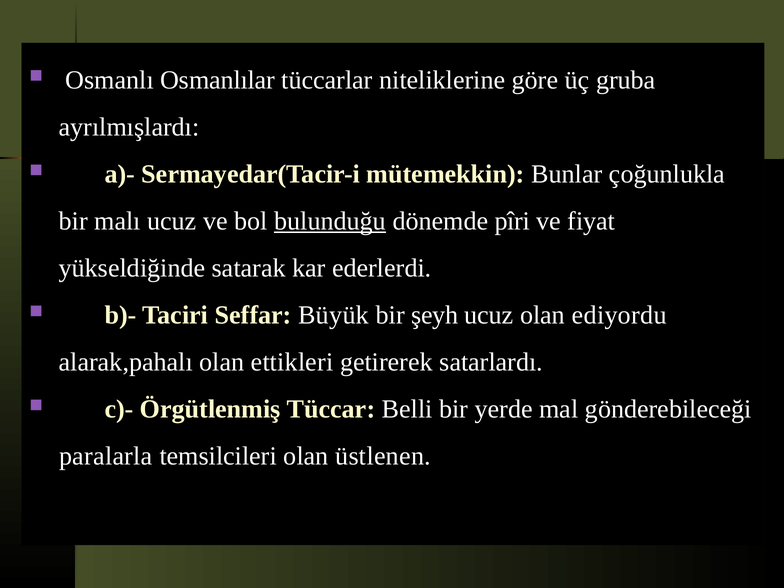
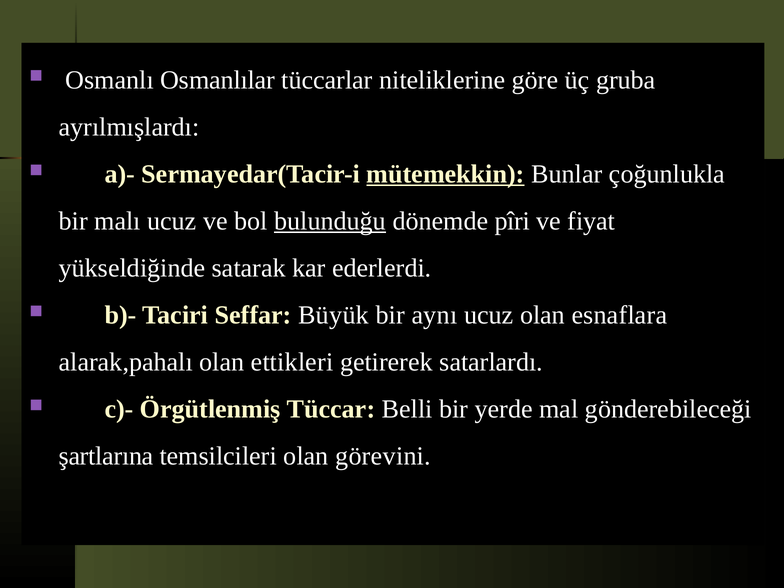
mütemekkin underline: none -> present
şeyh: şeyh -> aynı
ediyordu: ediyordu -> esnaflara
paralarla: paralarla -> şartlarına
üstlenen: üstlenen -> görevini
